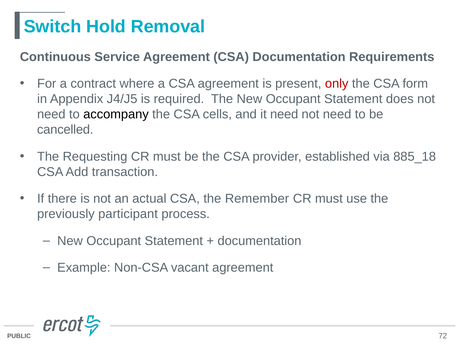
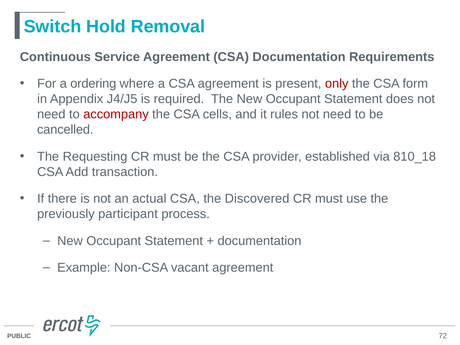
contract: contract -> ordering
accompany colour: black -> red
it need: need -> rules
885_18: 885_18 -> 810_18
Remember: Remember -> Discovered
